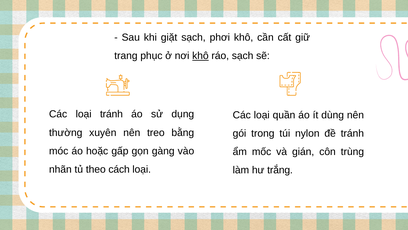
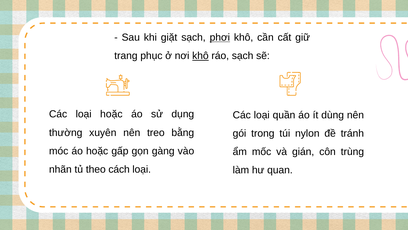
phơi underline: none -> present
loại tránh: tránh -> hoặc
trắng: trắng -> quan
